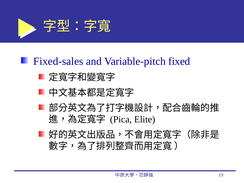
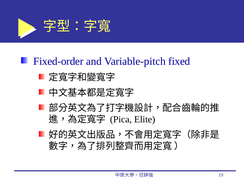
Fixed-sales: Fixed-sales -> Fixed-order
